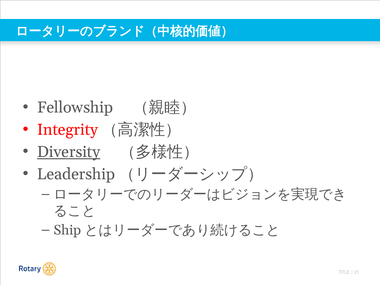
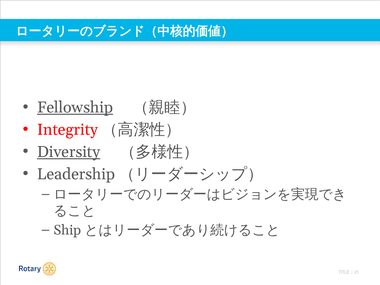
Fellowship underline: none -> present
